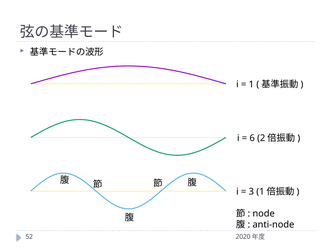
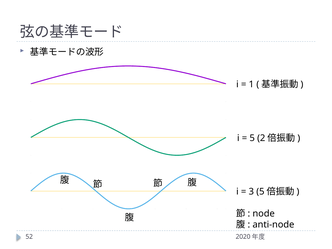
6 at (252, 138): 6 -> 5
3 1: 1 -> 5
